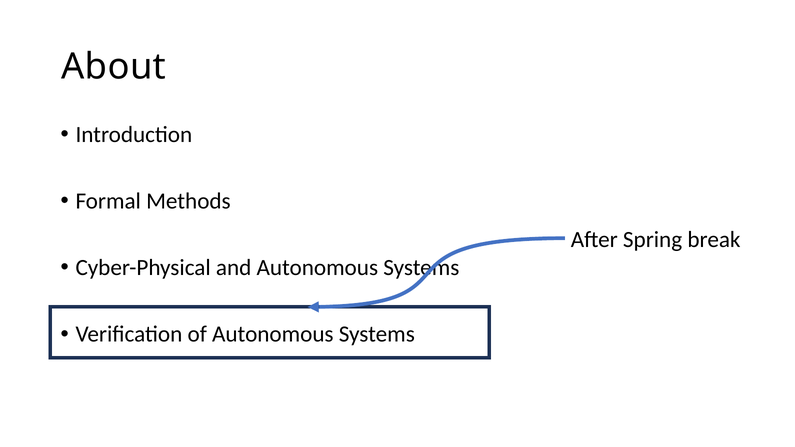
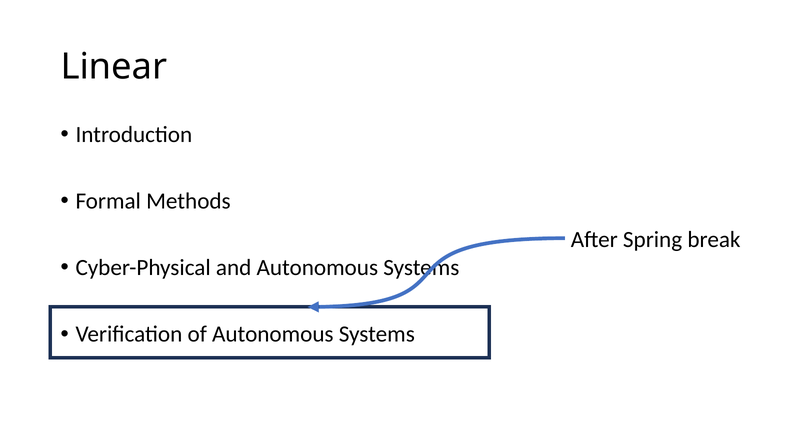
About: About -> Linear
